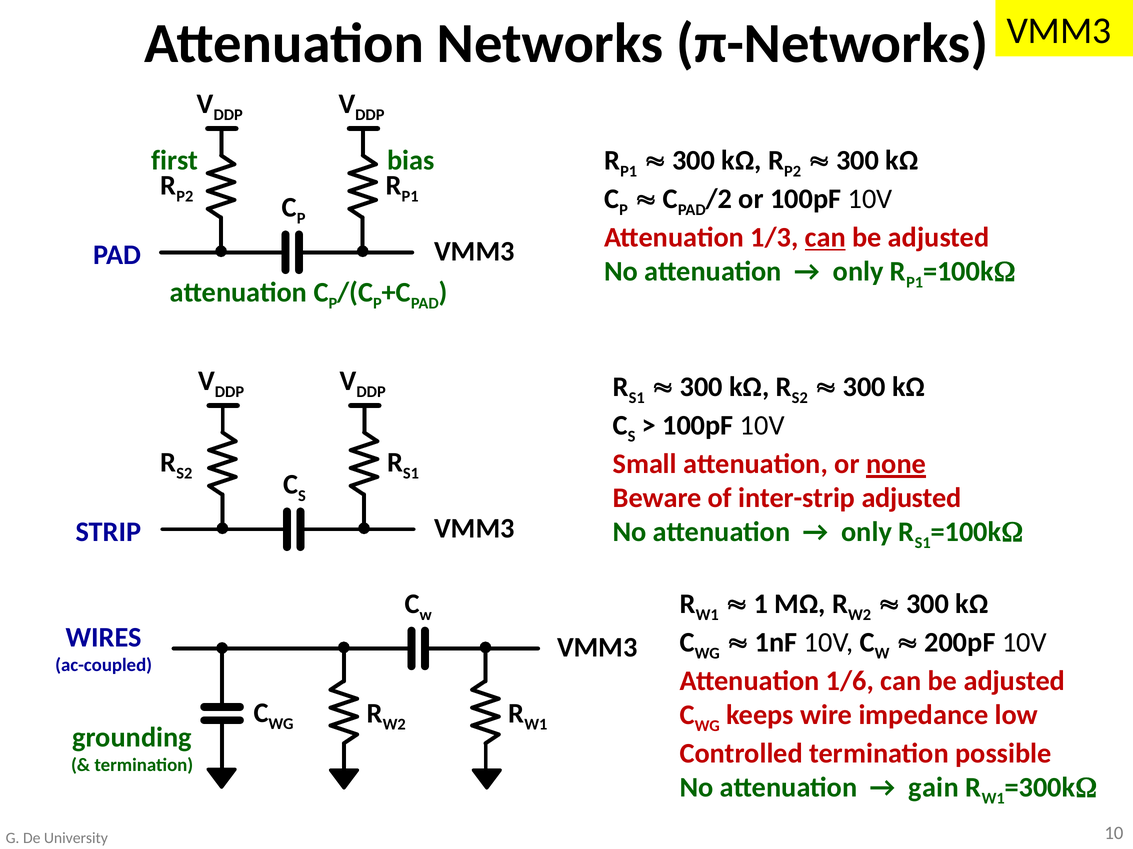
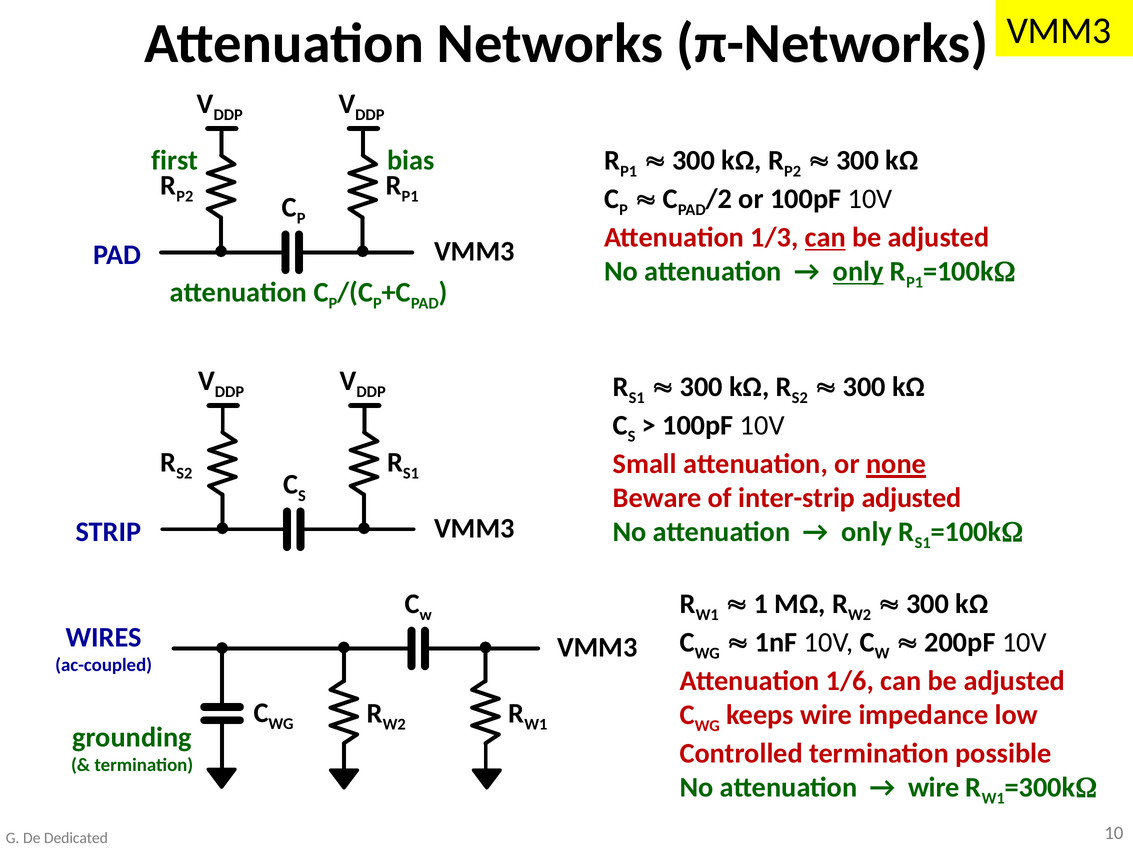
only at (858, 272) underline: none -> present
gain at (934, 788): gain -> wire
University: University -> Dedicated
